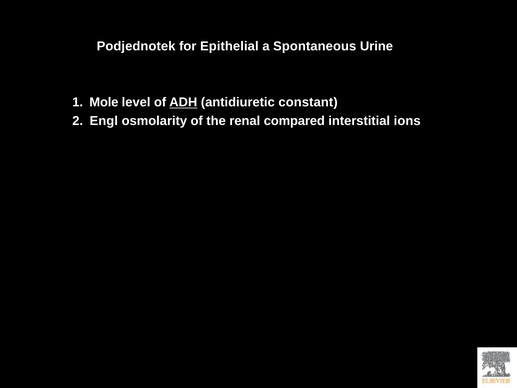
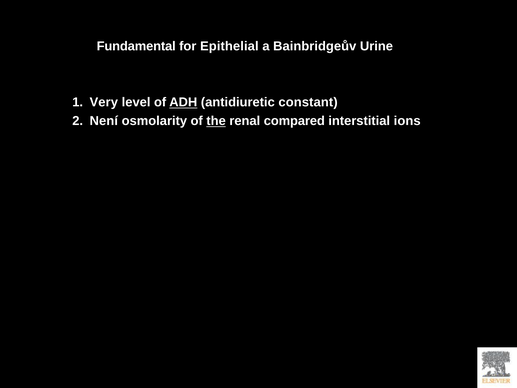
Podjednotek: Podjednotek -> Fundamental
Spontaneous: Spontaneous -> Bainbridgeův
Mole: Mole -> Very
Engl: Engl -> Není
the underline: none -> present
